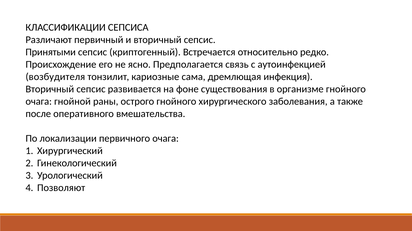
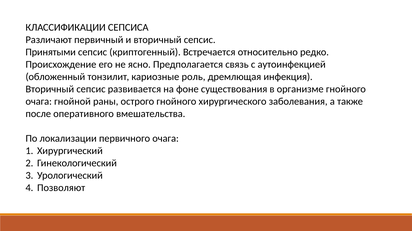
возбудителя: возбудителя -> обложенный
сама: сама -> роль
